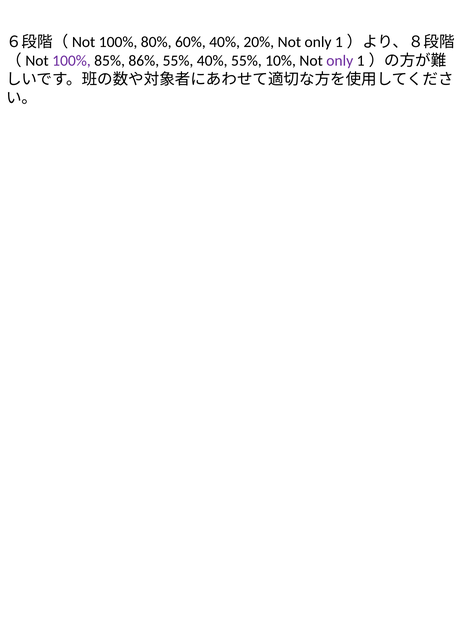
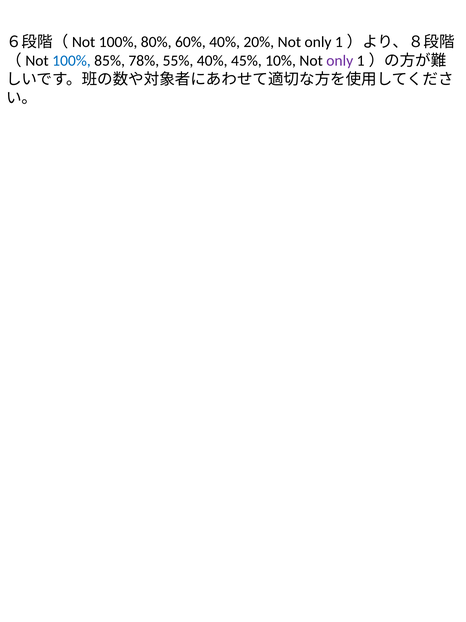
100% at (71, 61) colour: purple -> blue
86%: 86% -> 78%
40% 55%: 55% -> 45%
